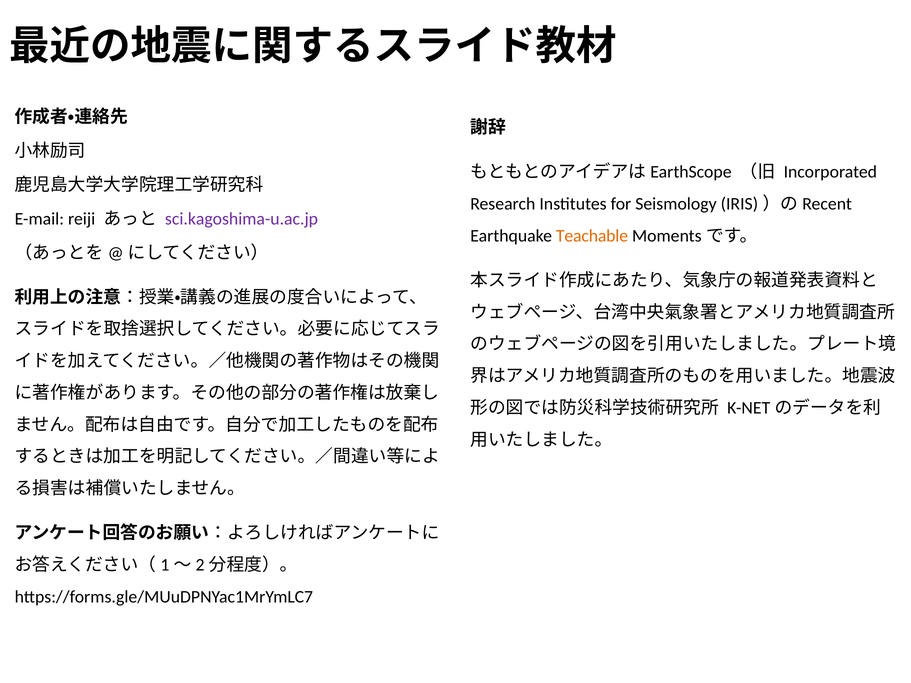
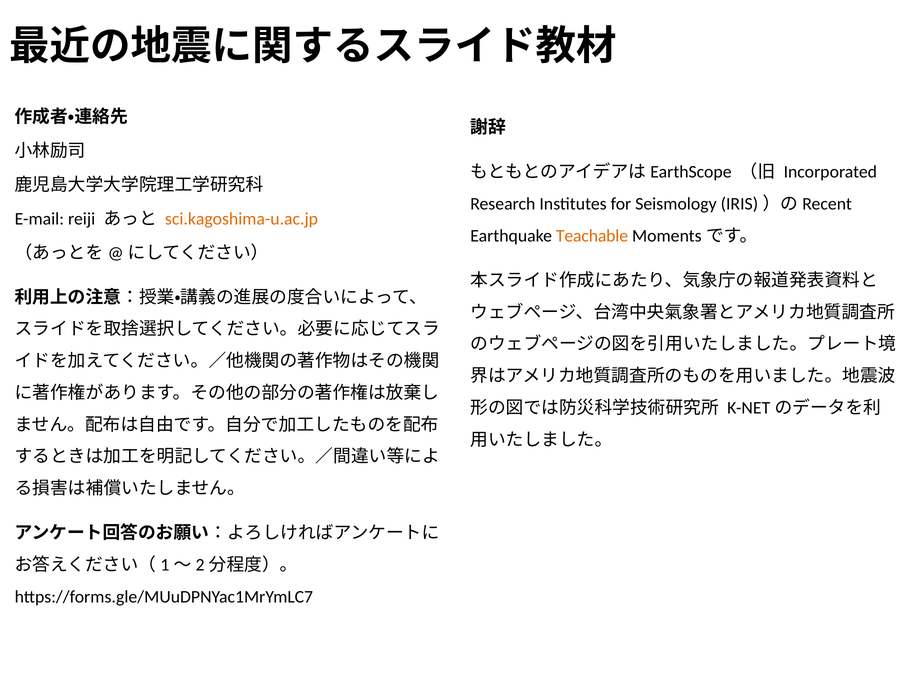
sci.kagoshima-u.ac.jp colour: purple -> orange
